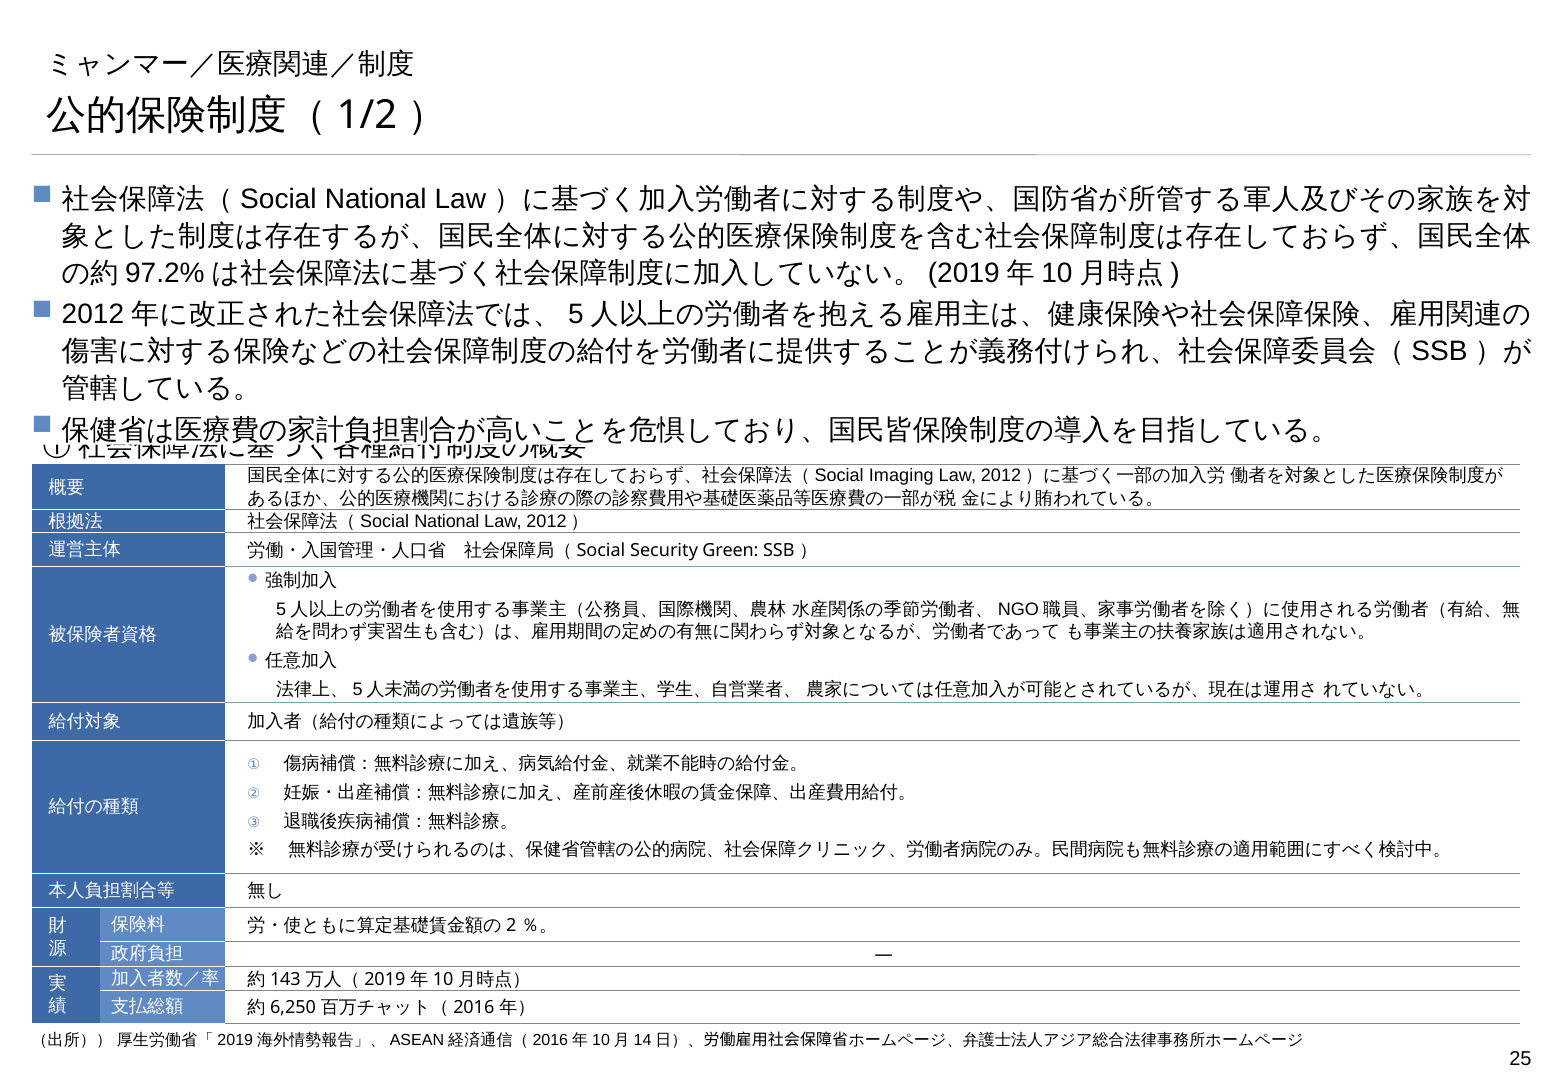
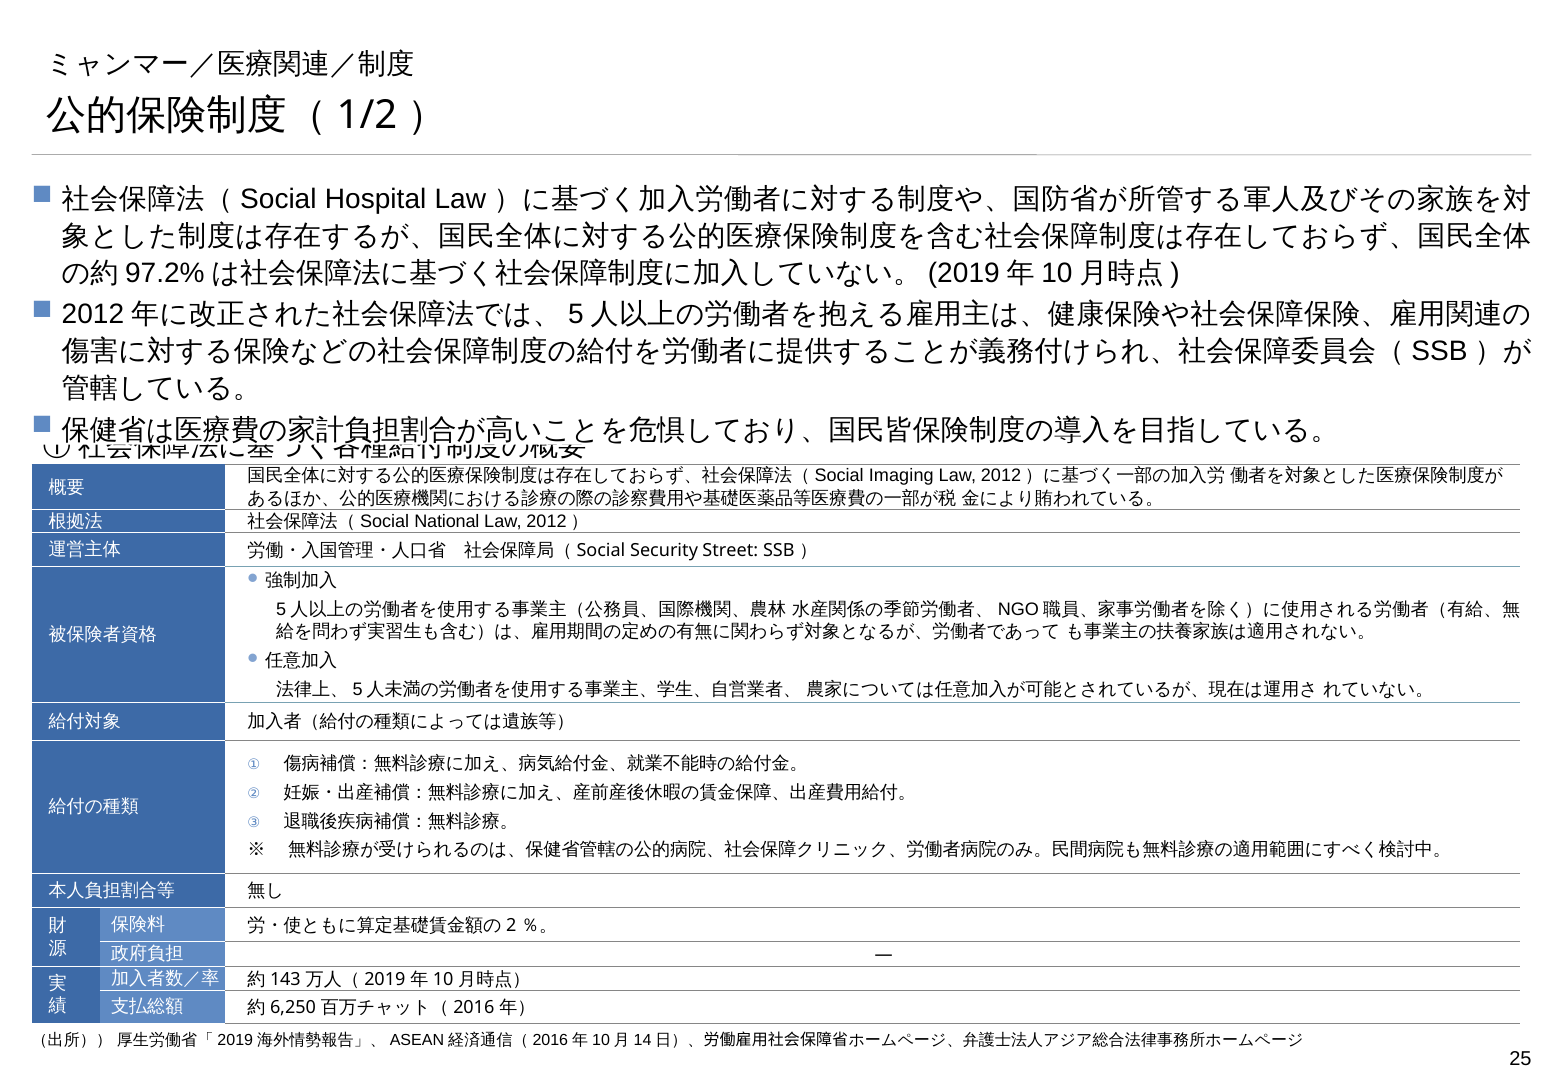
National at (376, 200): National -> Hospital
Green: Green -> Street
